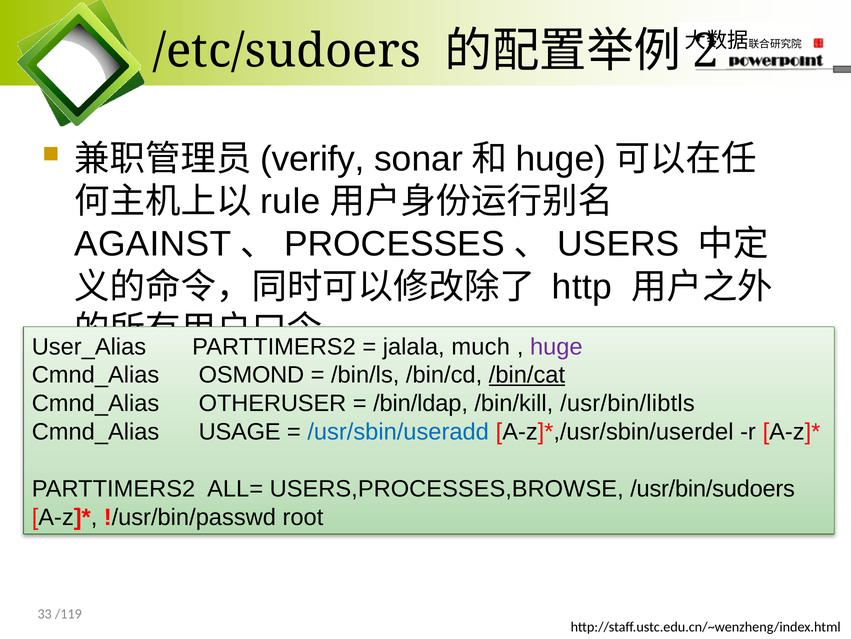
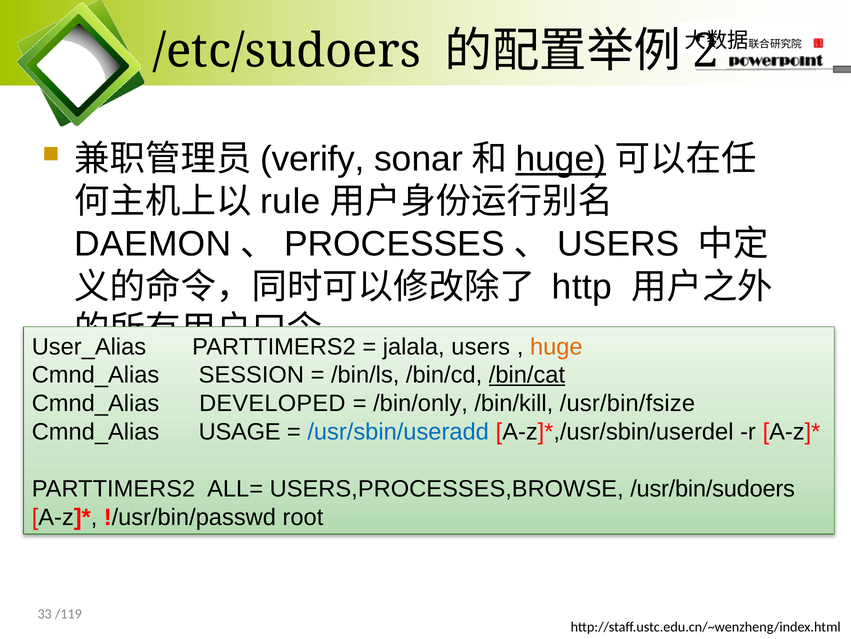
huge at (561, 159) underline: none -> present
AGAINST: AGAINST -> DAEMON
jalala much: much -> users
huge at (556, 346) colour: purple -> orange
OSMOND: OSMOND -> SESSION
OTHERUSER: OTHERUSER -> DEVELOPED
/bin/ldap: /bin/ldap -> /bin/only
/usr/bin/libtls: /usr/bin/libtls -> /usr/bin/fsize
